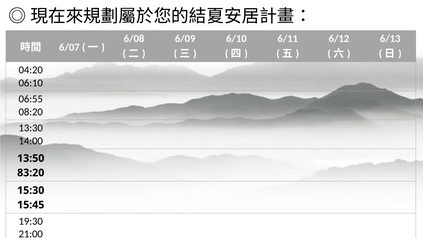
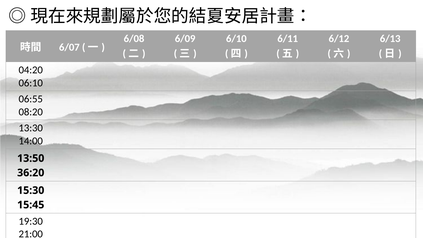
83:20: 83:20 -> 36:20
